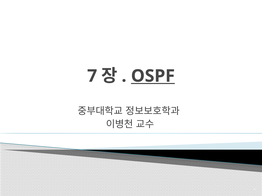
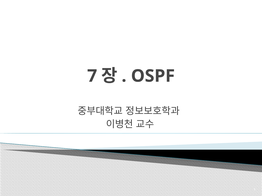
OSPF underline: present -> none
